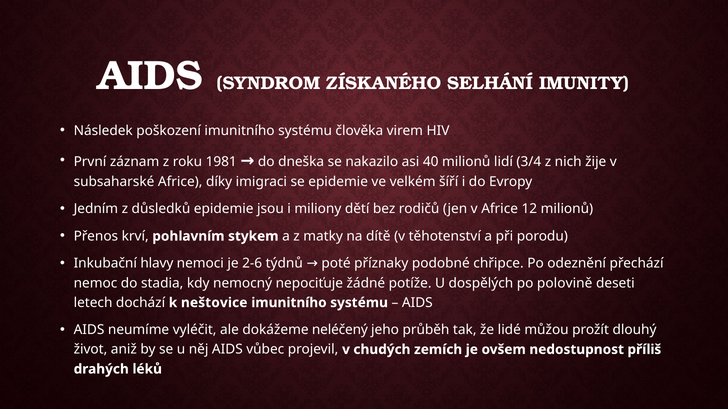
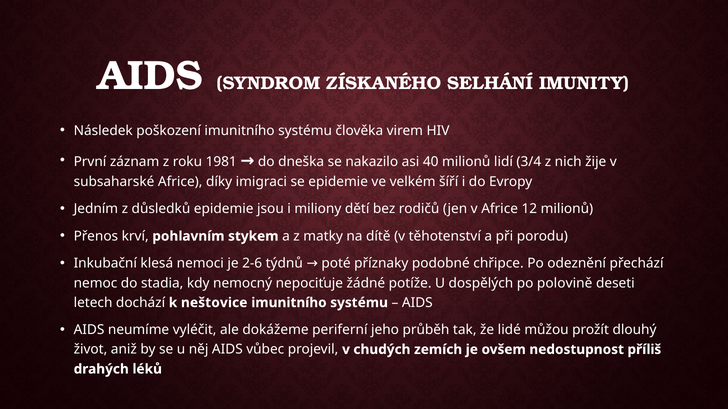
hlavy: hlavy -> klesá
neléčený: neléčený -> periferní
